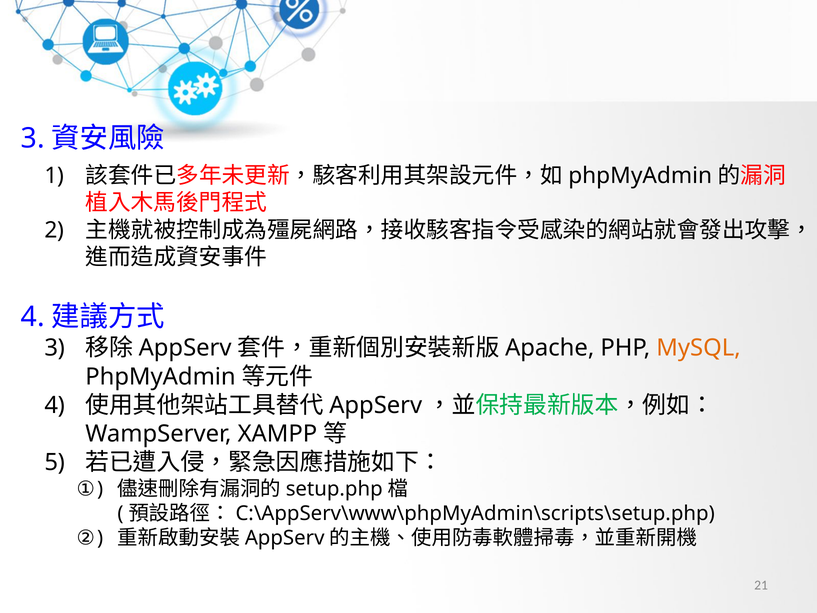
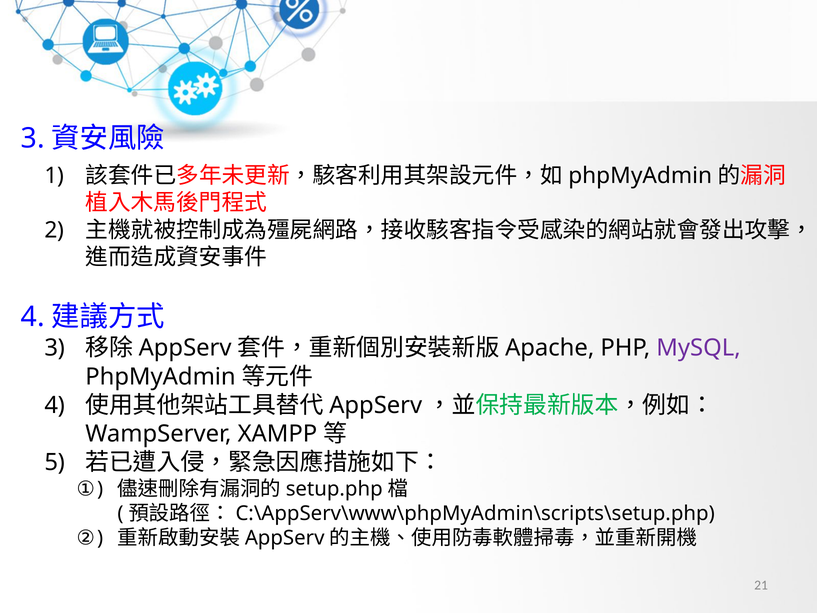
MySQL colour: orange -> purple
